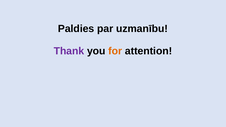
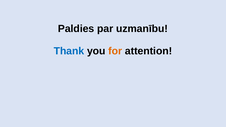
Thank colour: purple -> blue
